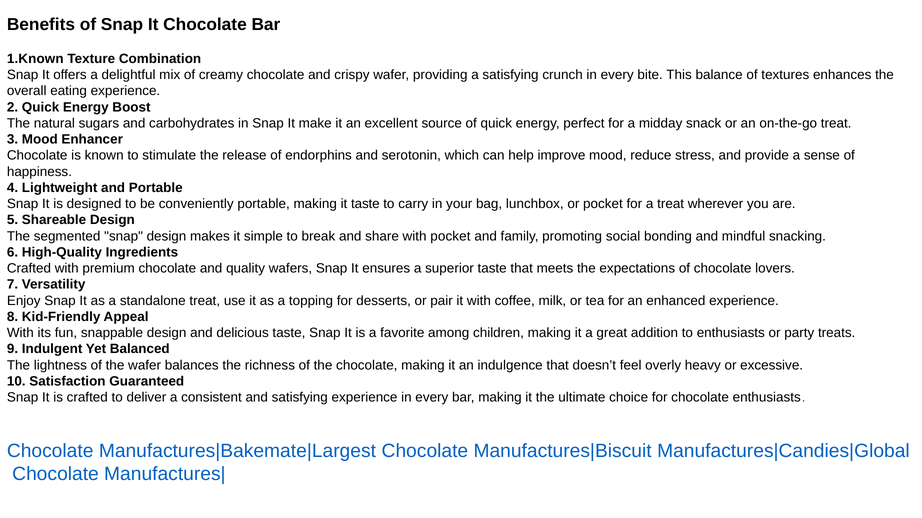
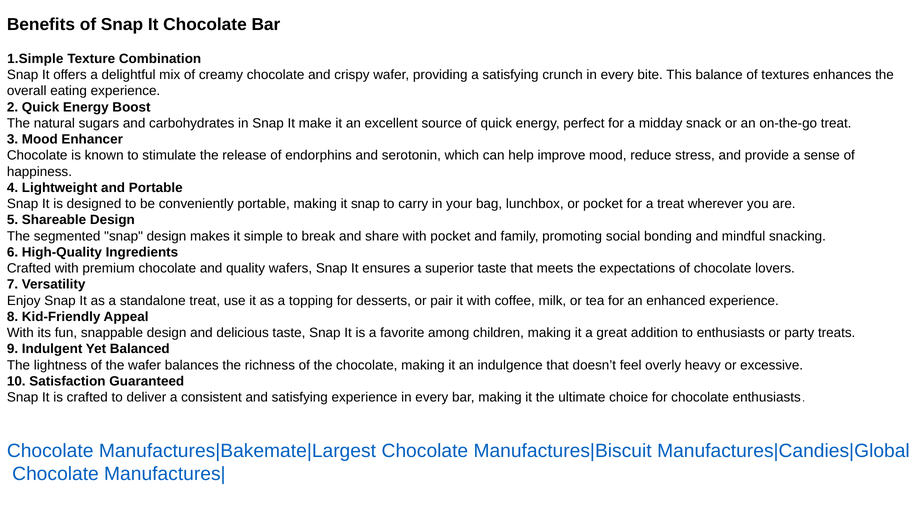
1.Known: 1.Known -> 1.Simple
it taste: taste -> snap
